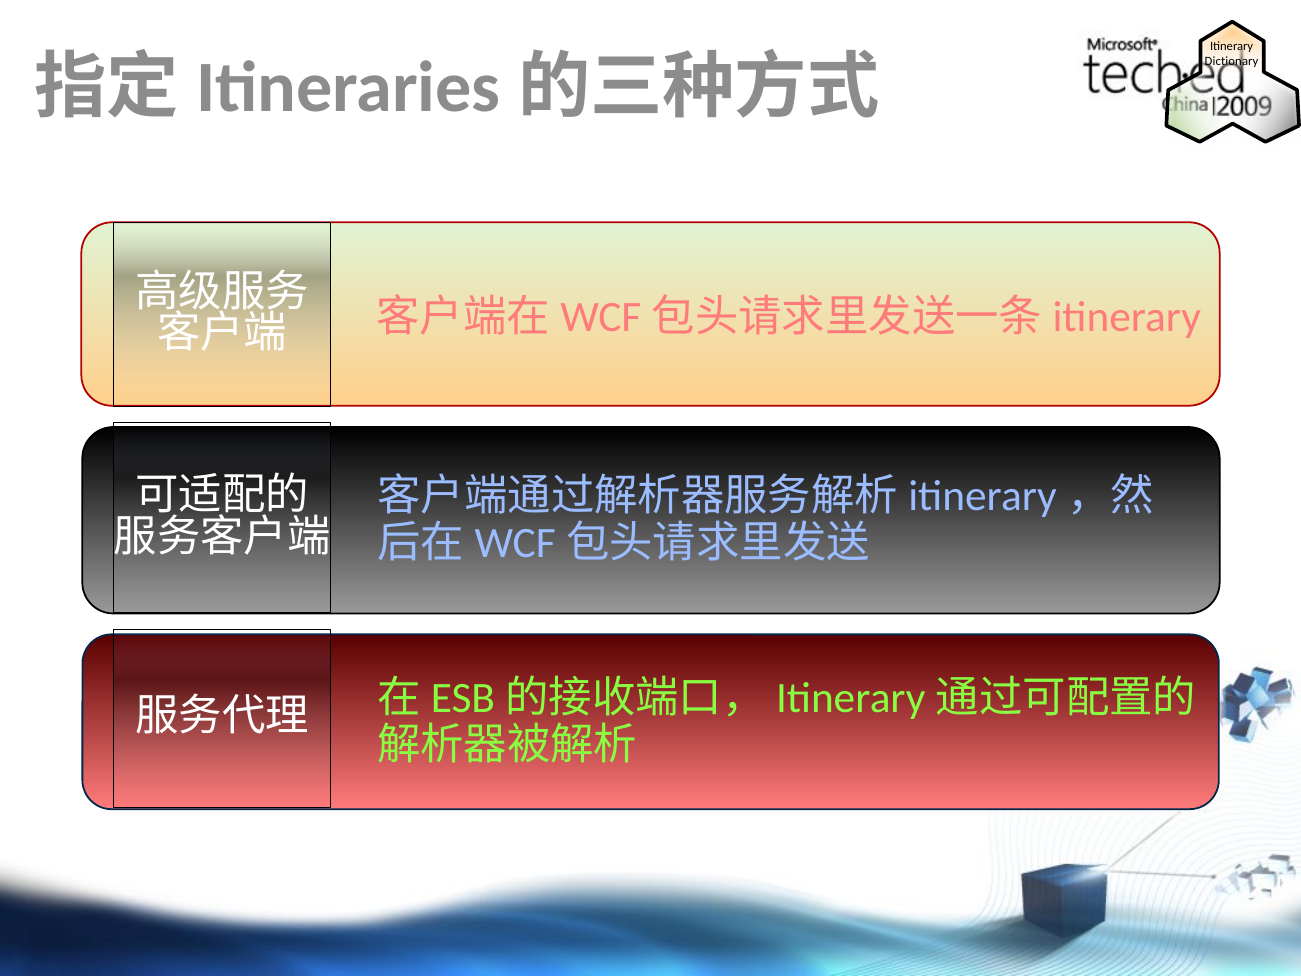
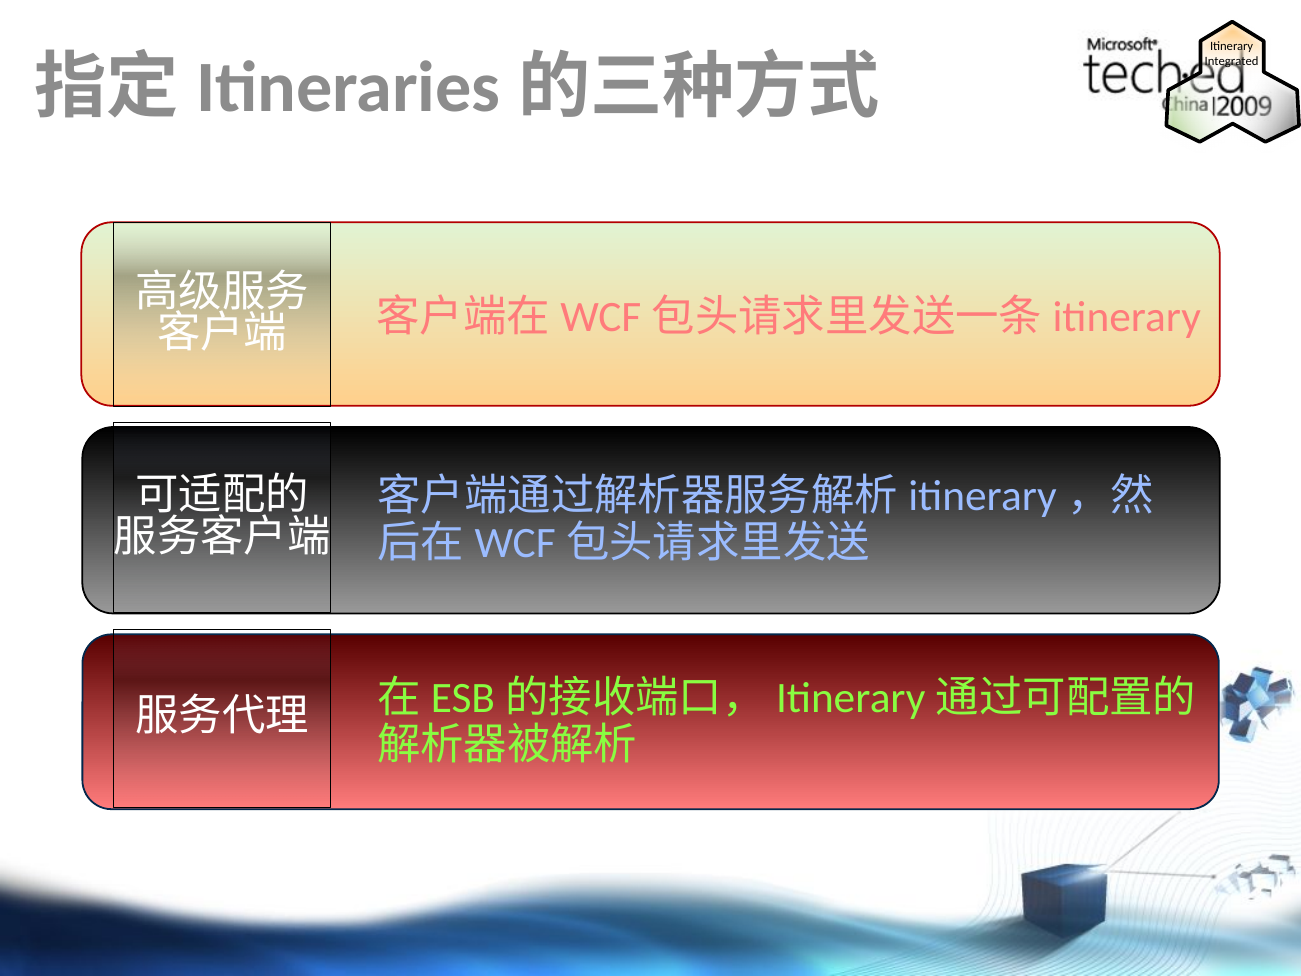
Dictionary: Dictionary -> Integrated
